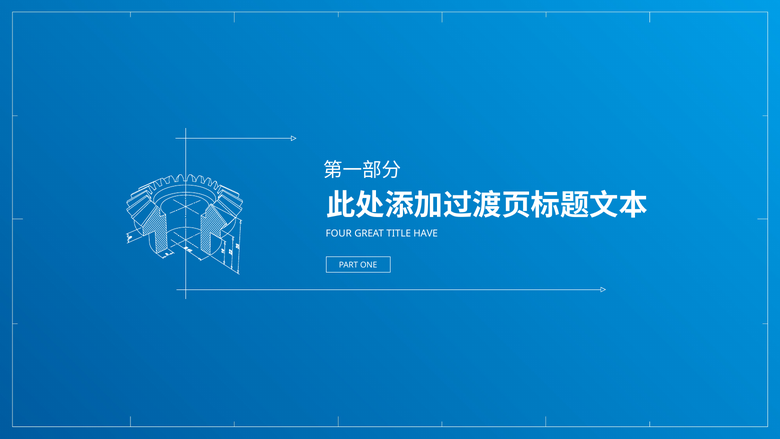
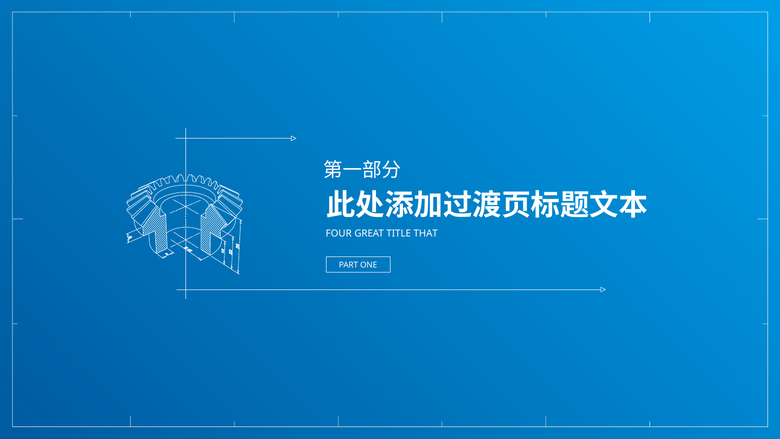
HAVE: HAVE -> THAT
